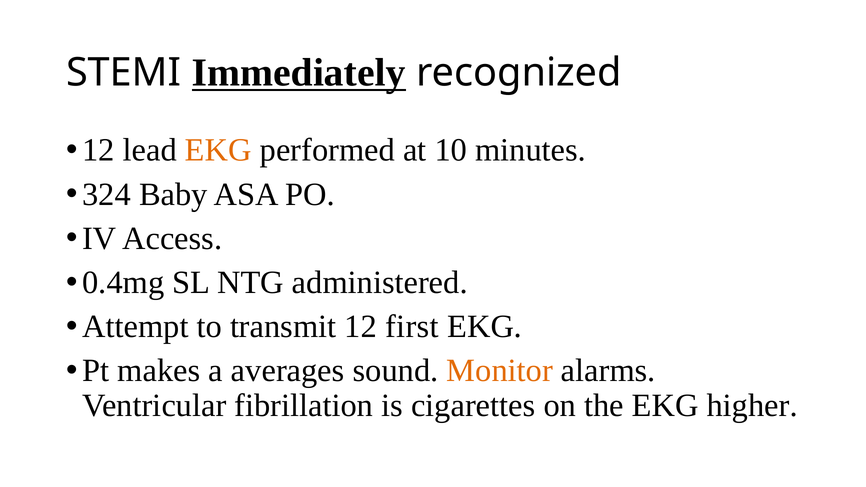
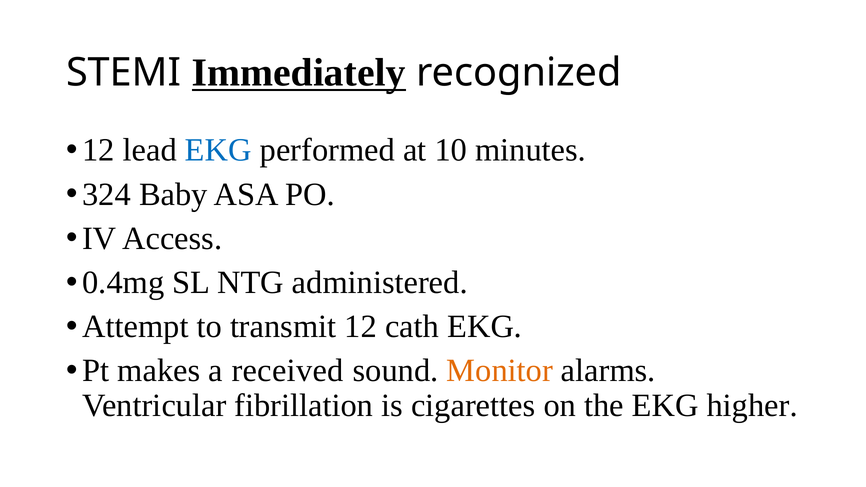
EKG at (218, 150) colour: orange -> blue
first: first -> cath
averages: averages -> received
